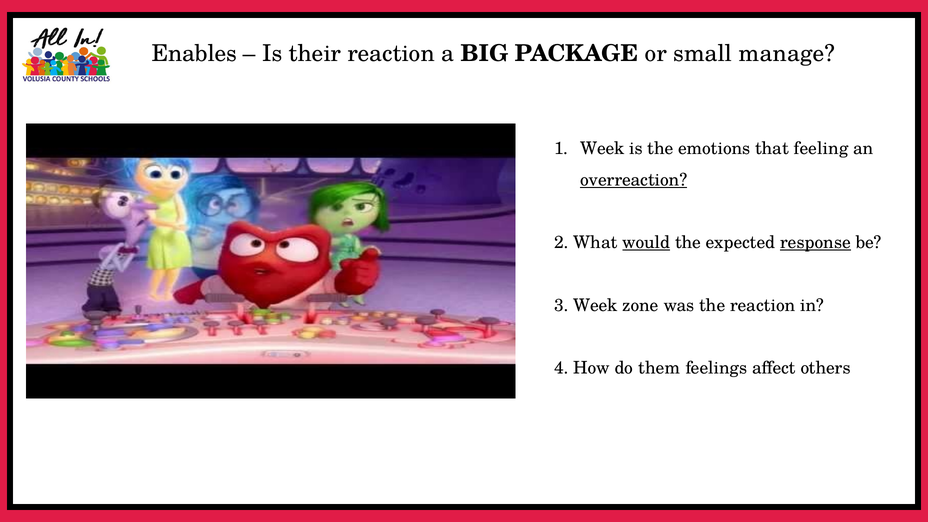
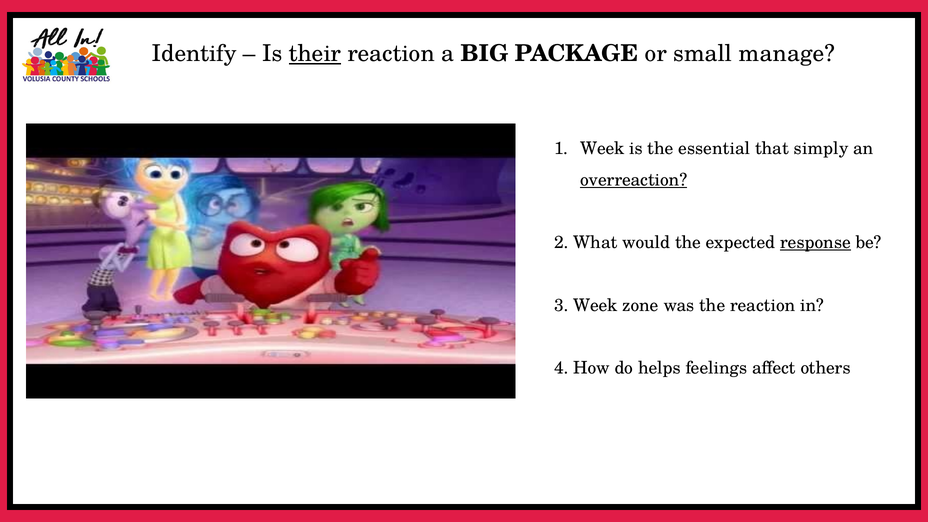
Enables: Enables -> Identify
their underline: none -> present
emotions: emotions -> essential
feeling: feeling -> simply
would underline: present -> none
them: them -> helps
